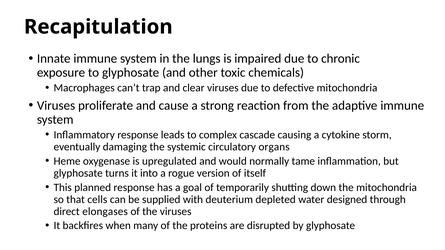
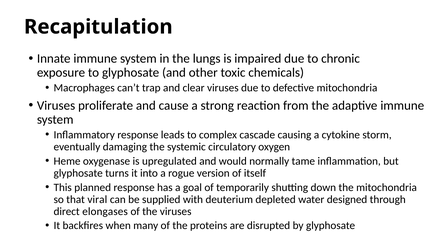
organs: organs -> oxygen
cells: cells -> viral
